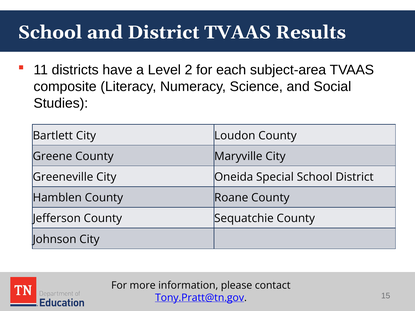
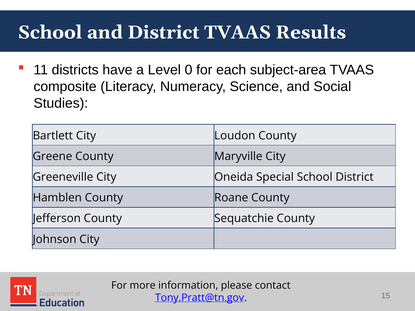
2: 2 -> 0
